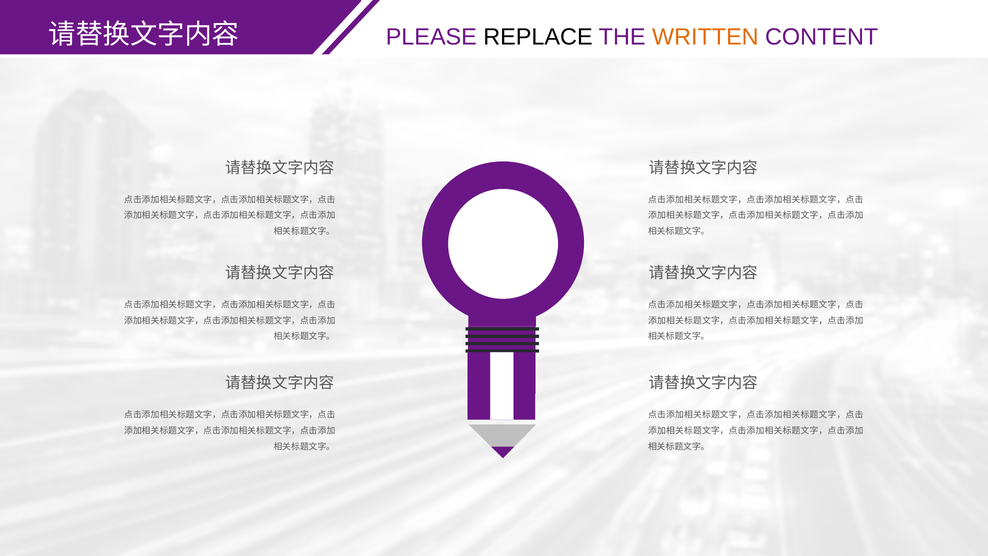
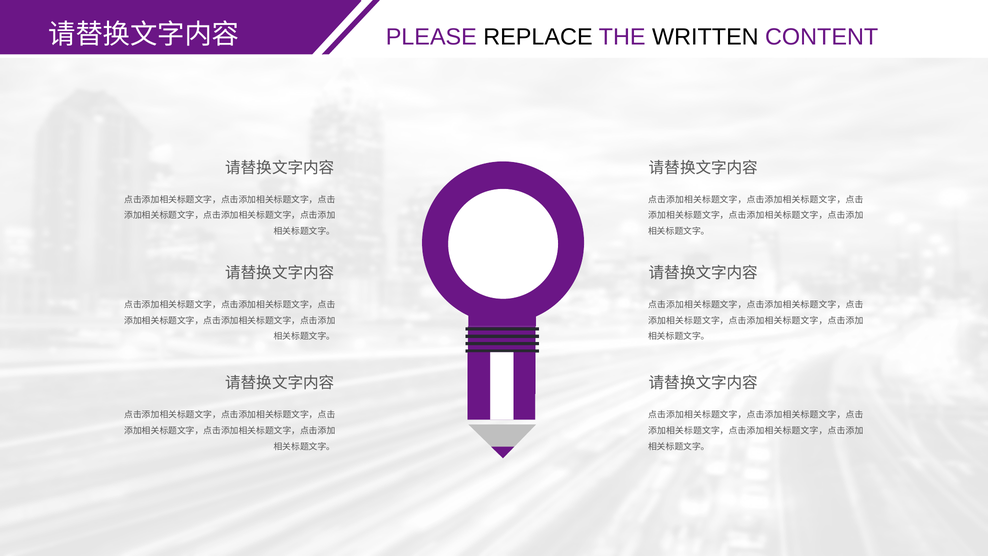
WRITTEN colour: orange -> black
